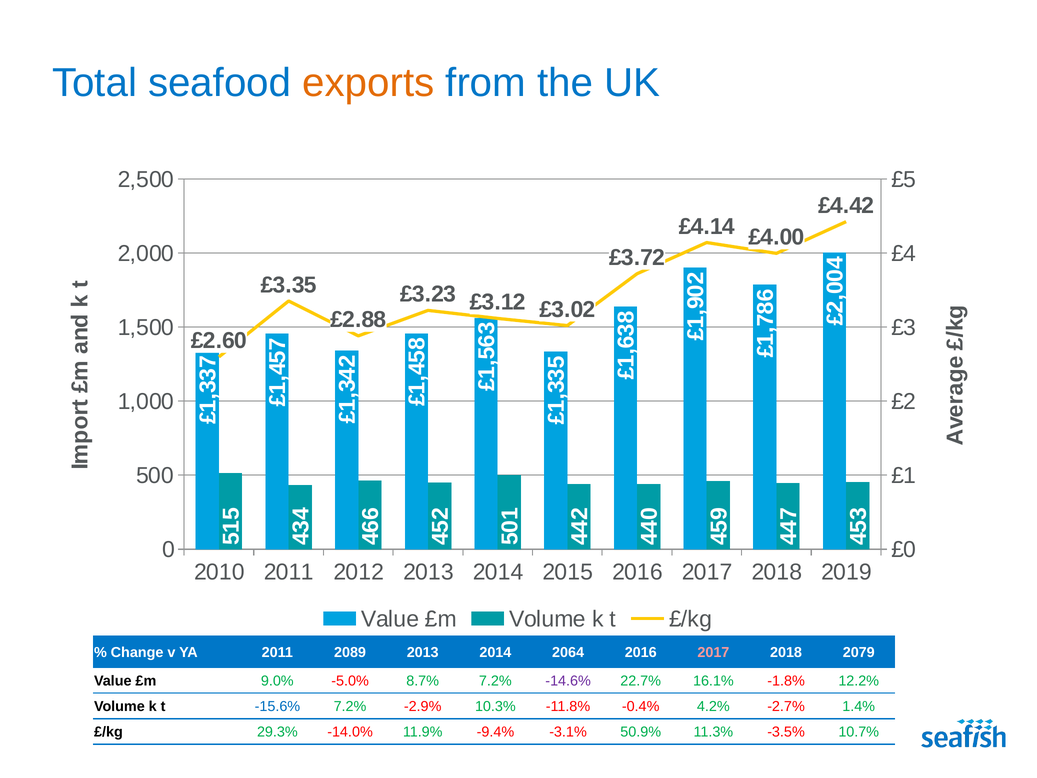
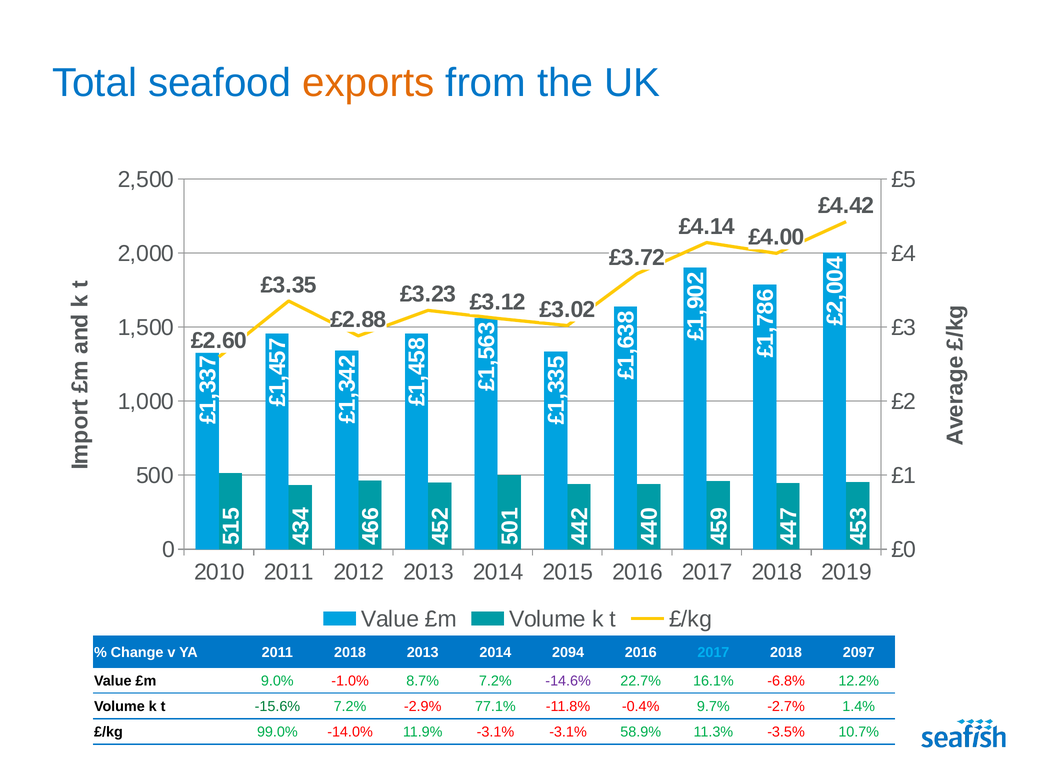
2011 2089: 2089 -> 2018
2064: 2064 -> 2094
2017 at (713, 652) colour: pink -> light blue
2079: 2079 -> 2097
-5.0%: -5.0% -> -1.0%
-1.8%: -1.8% -> -6.8%
-15.6% colour: blue -> green
10.3%: 10.3% -> 77.1%
4.2%: 4.2% -> 9.7%
29.3%: 29.3% -> 99.0%
11.9% -9.4%: -9.4% -> -3.1%
50.9%: 50.9% -> 58.9%
